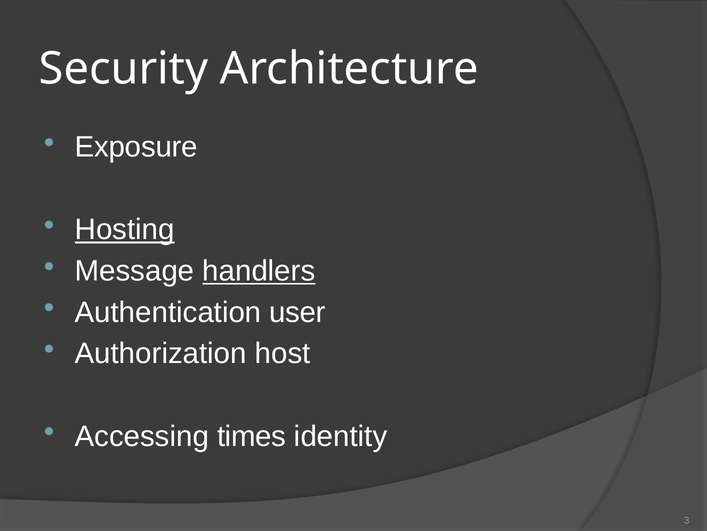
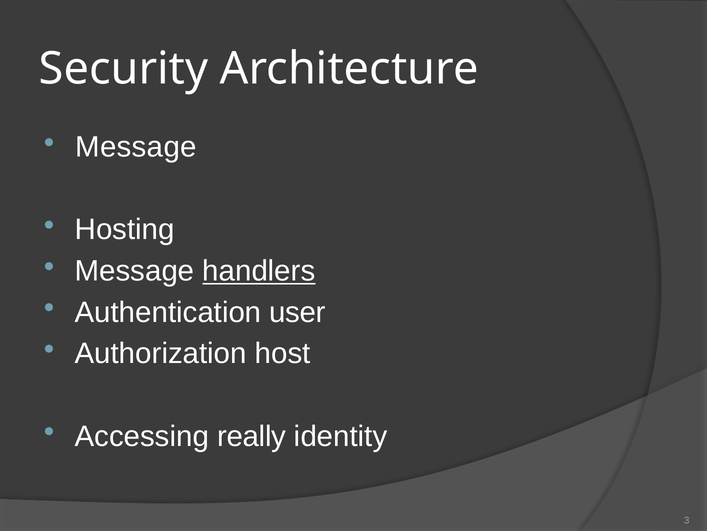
Exposure at (136, 147): Exposure -> Message
Hosting underline: present -> none
times: times -> really
